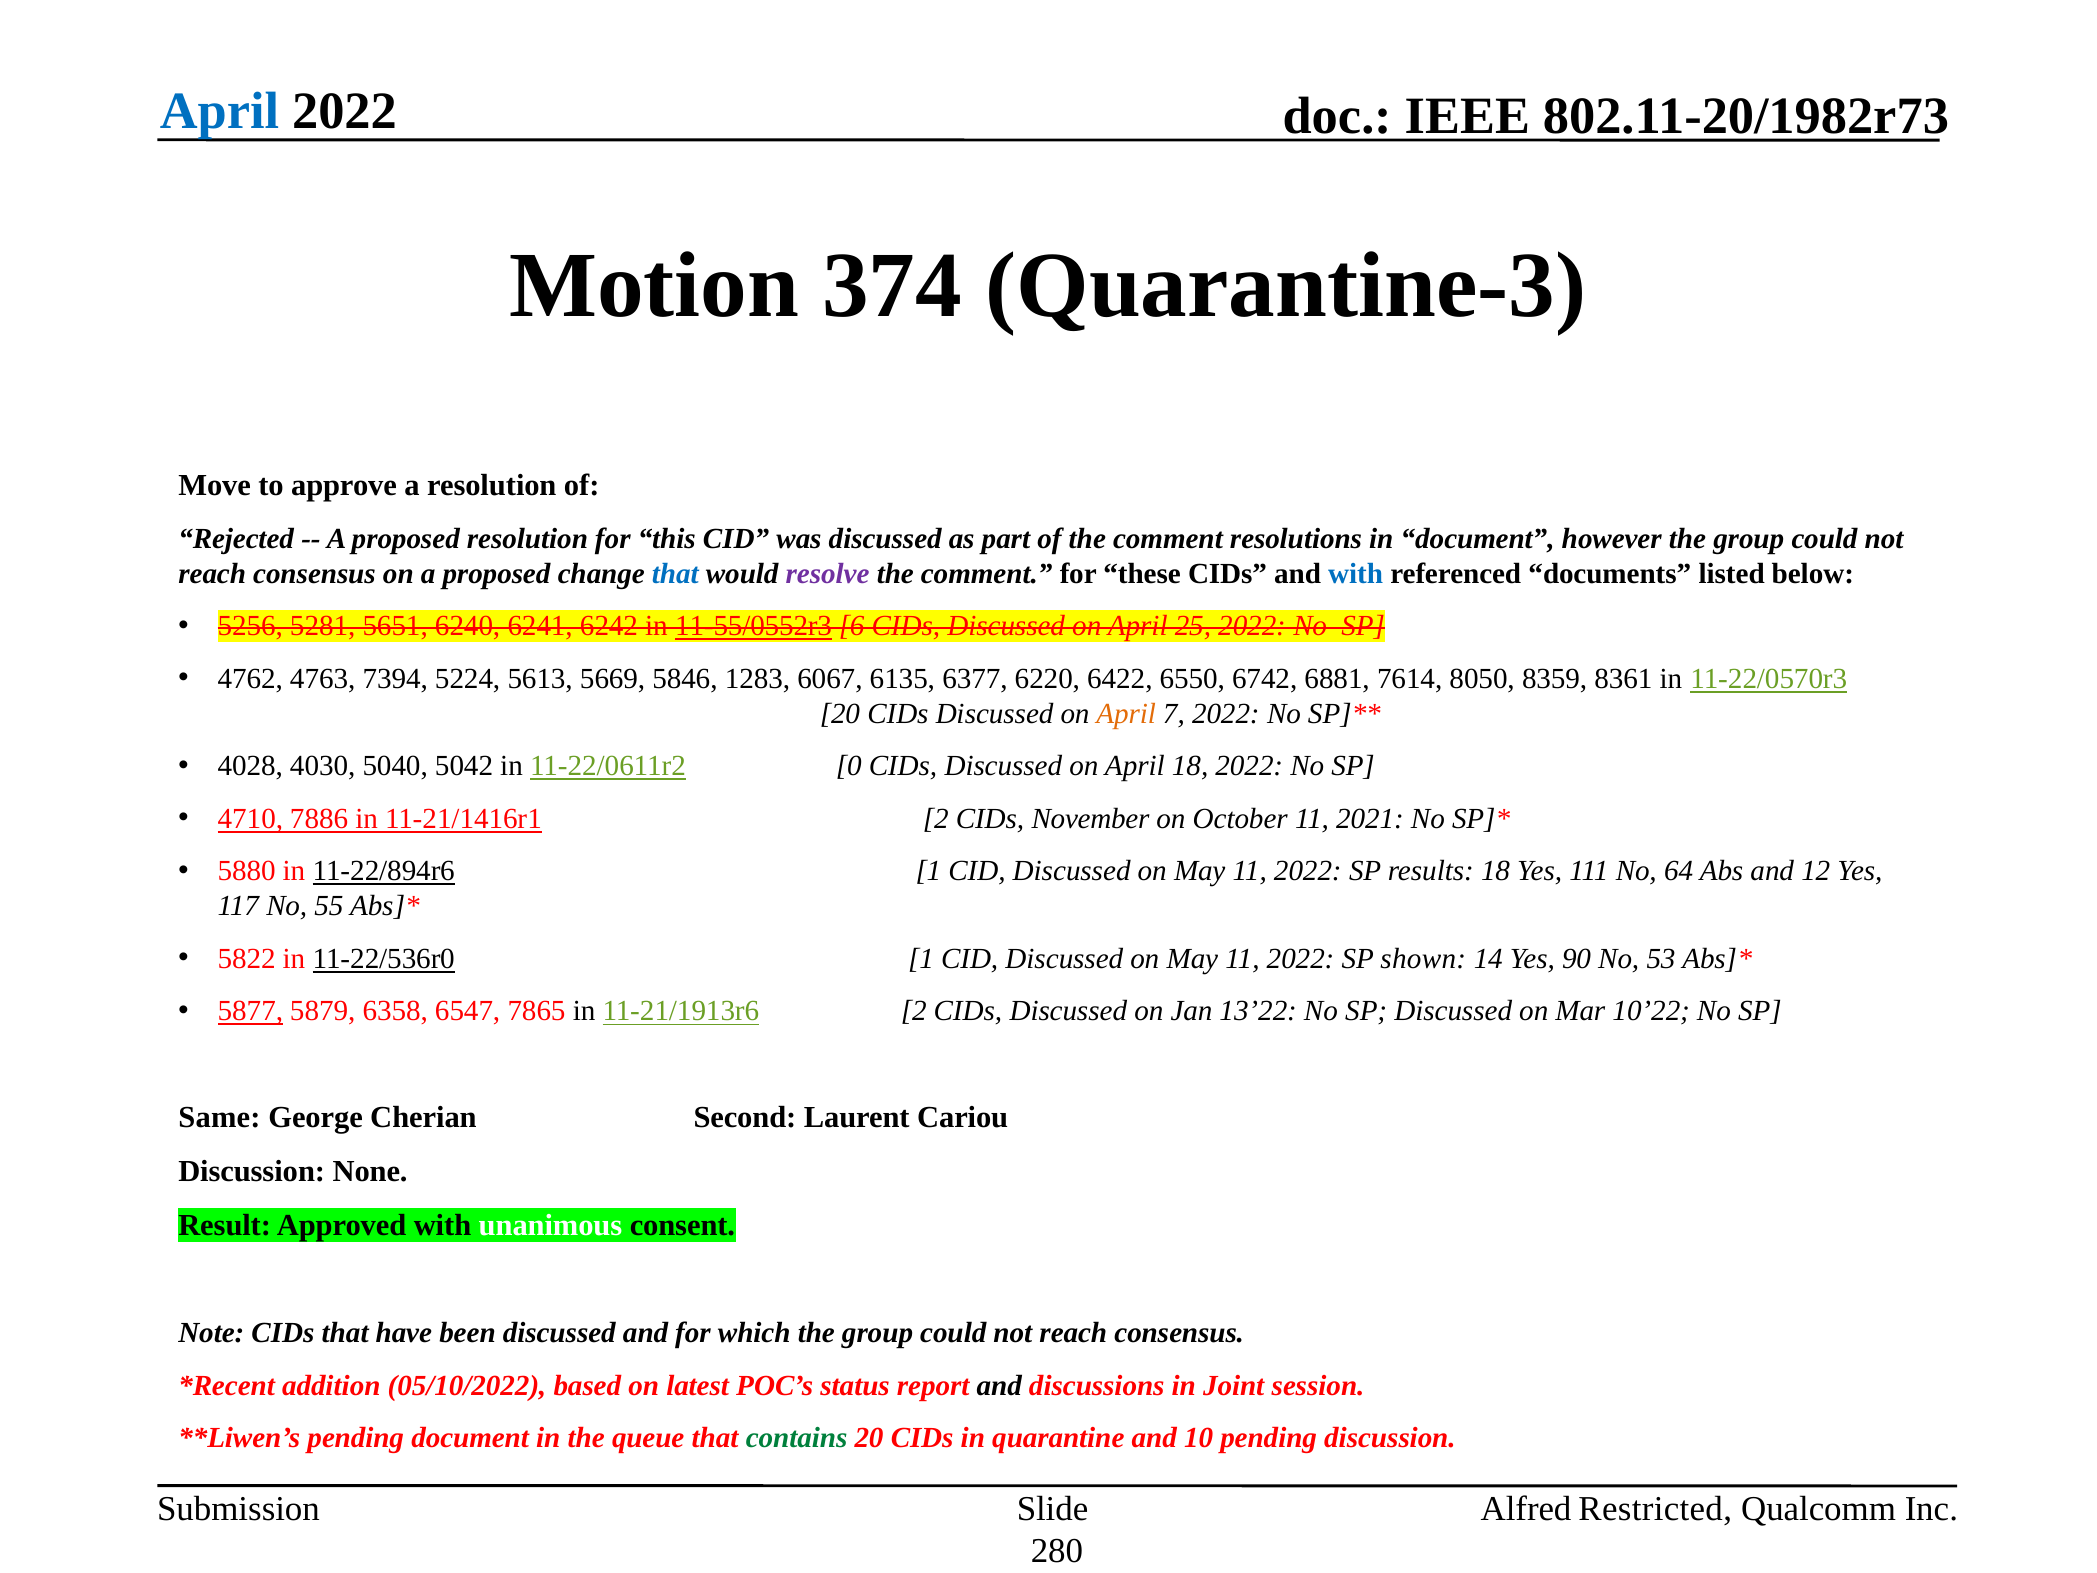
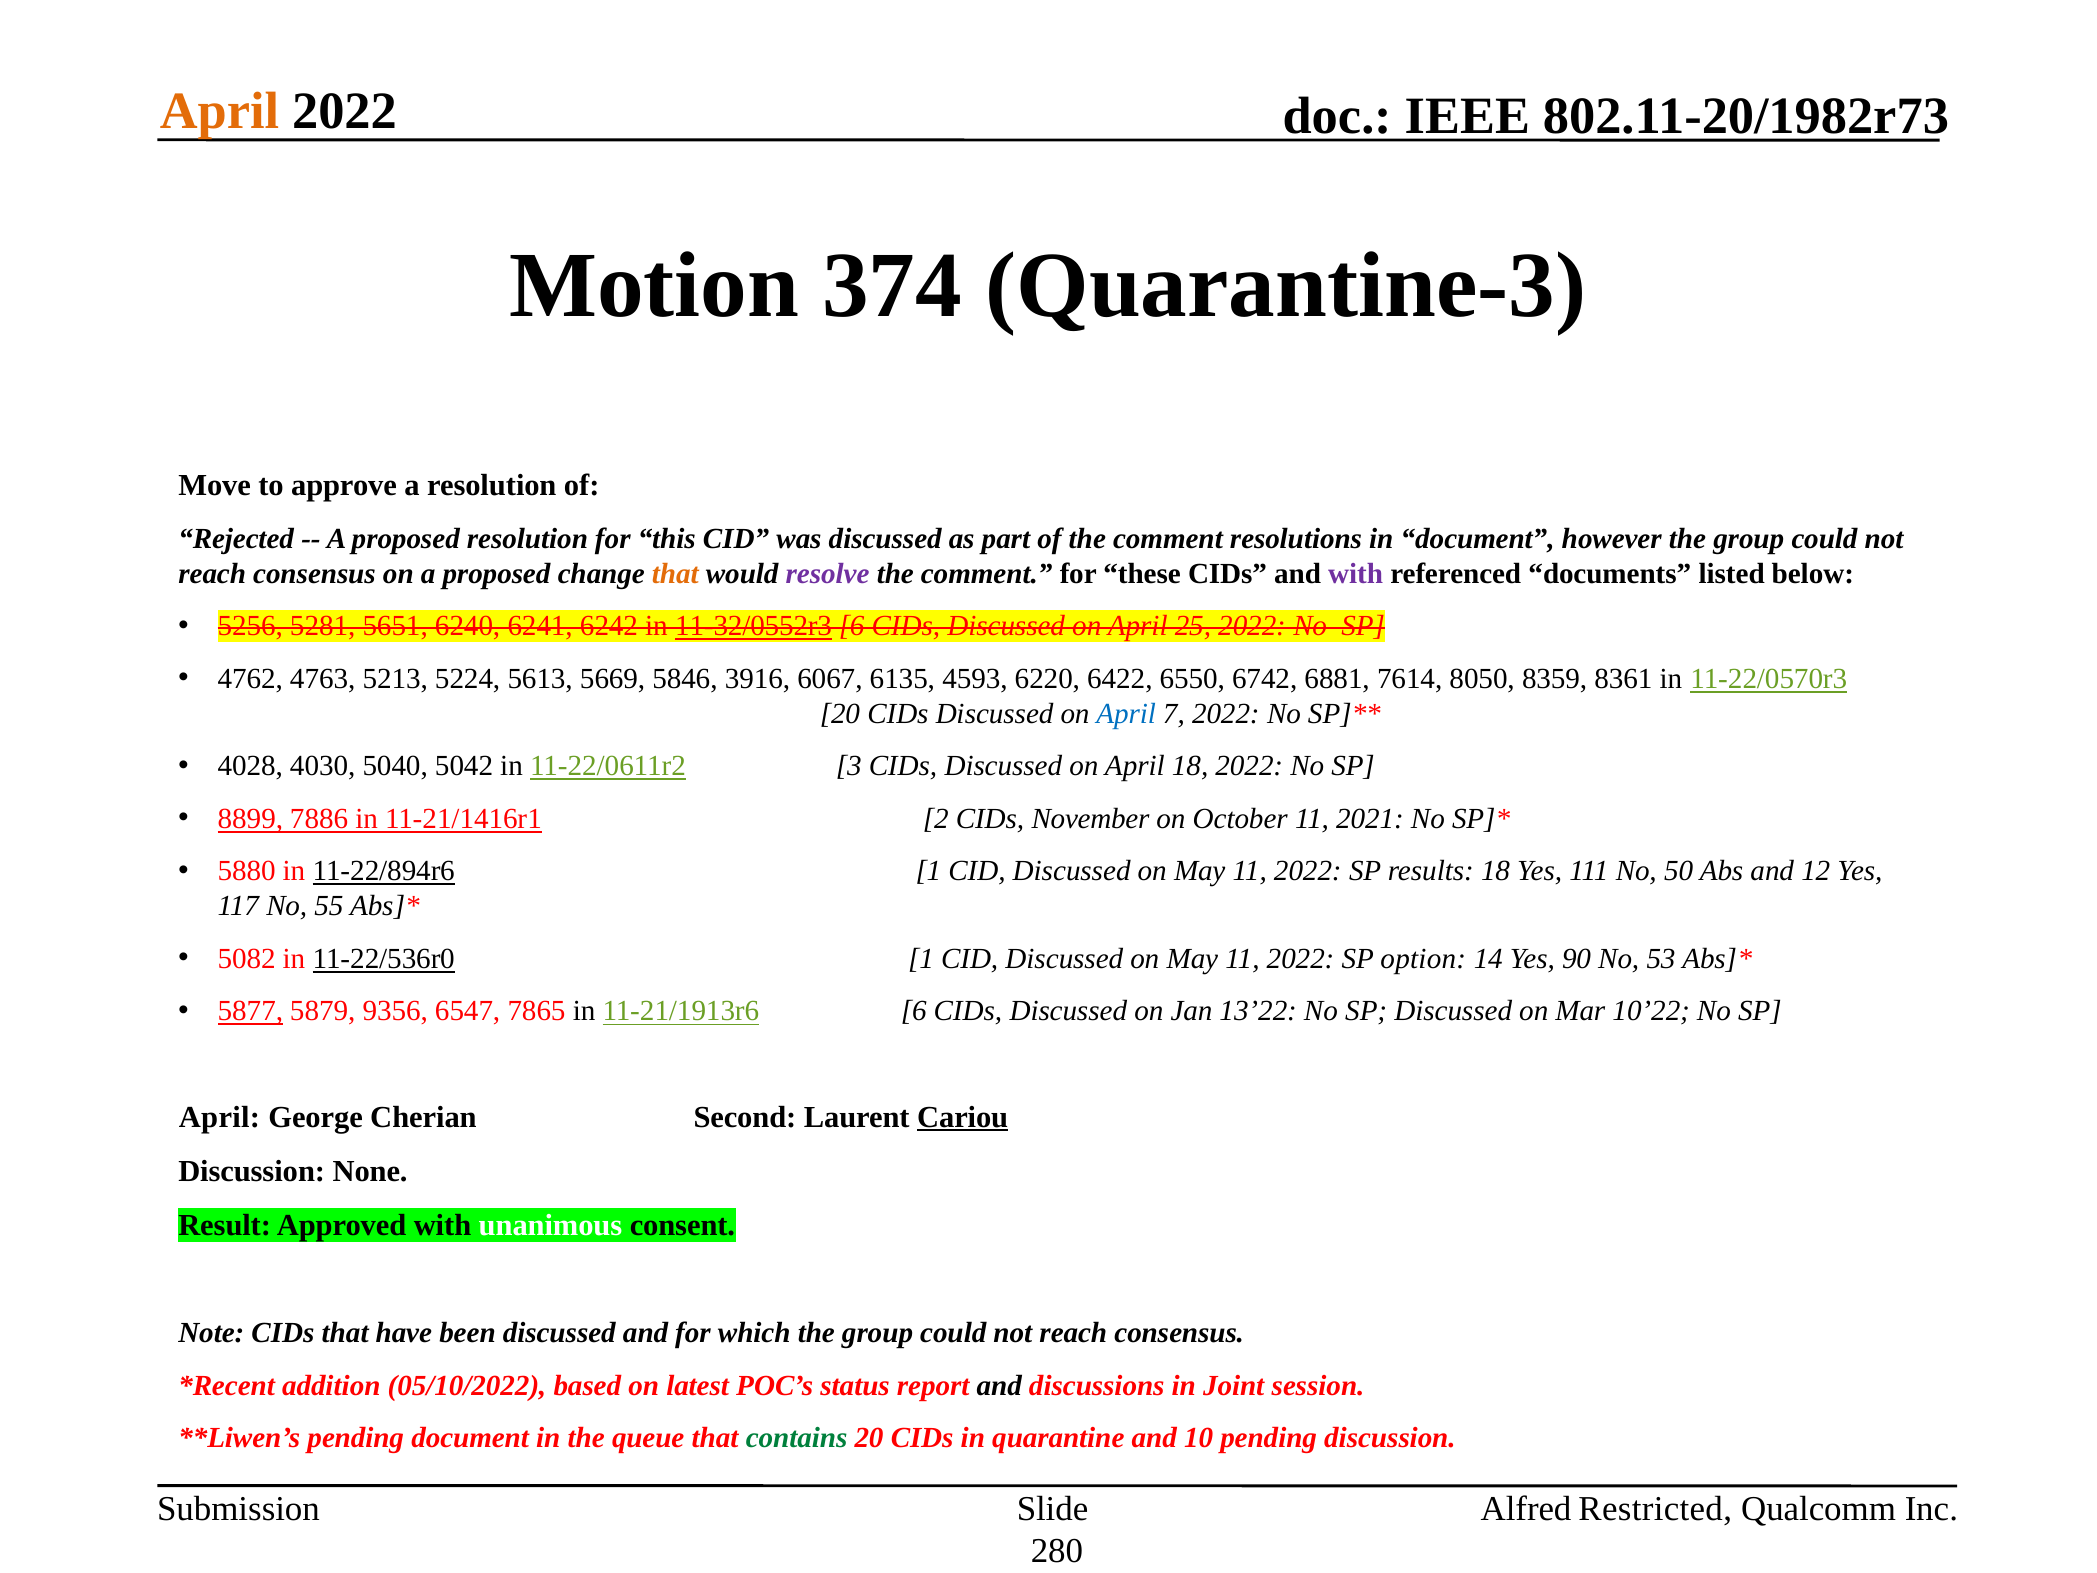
April at (219, 111) colour: blue -> orange
that at (675, 574) colour: blue -> orange
with at (1356, 574) colour: blue -> purple
11-55/0552r3: 11-55/0552r3 -> 11-32/0552r3
7394: 7394 -> 5213
1283: 1283 -> 3916
6377: 6377 -> 4593
April at (1126, 714) colour: orange -> blue
0: 0 -> 3
4710: 4710 -> 8899
64: 64 -> 50
5822: 5822 -> 5082
shown: shown -> option
6358: 6358 -> 9356
11-21/1913r6 2: 2 -> 6
Same at (220, 1117): Same -> April
Cariou underline: none -> present
